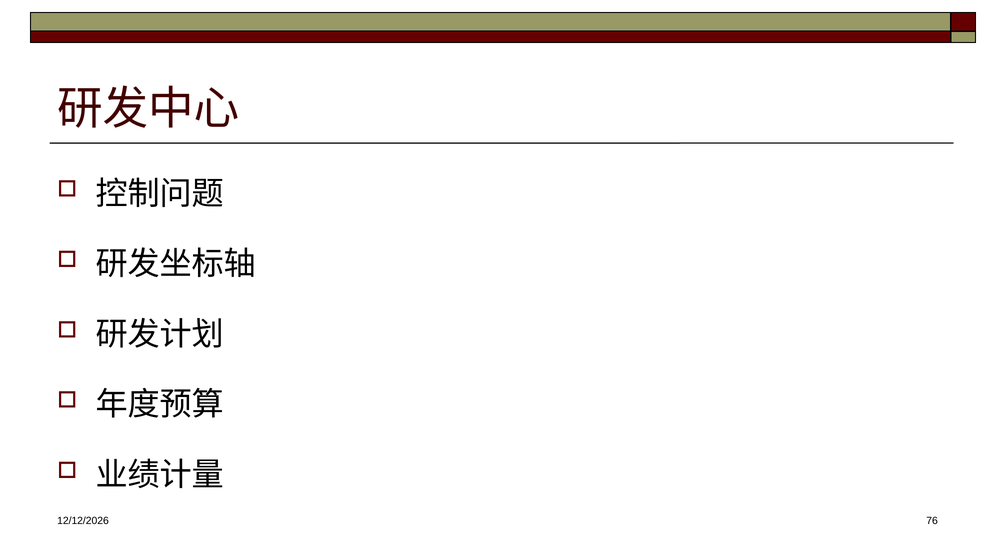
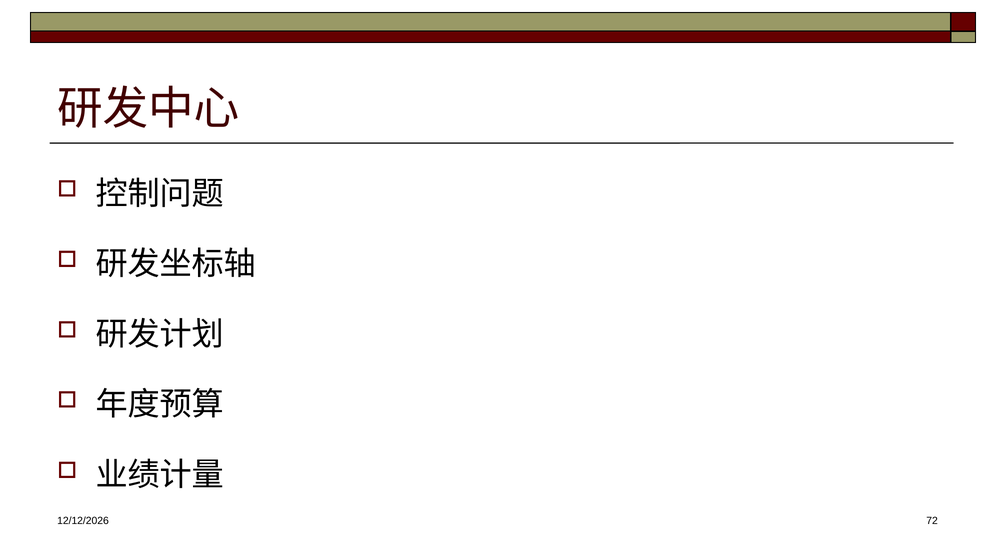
76: 76 -> 72
